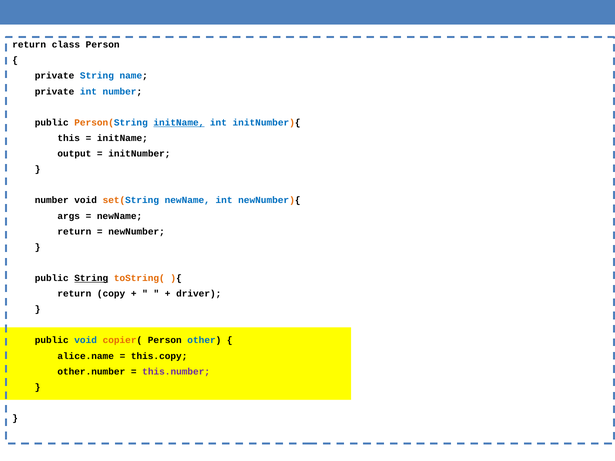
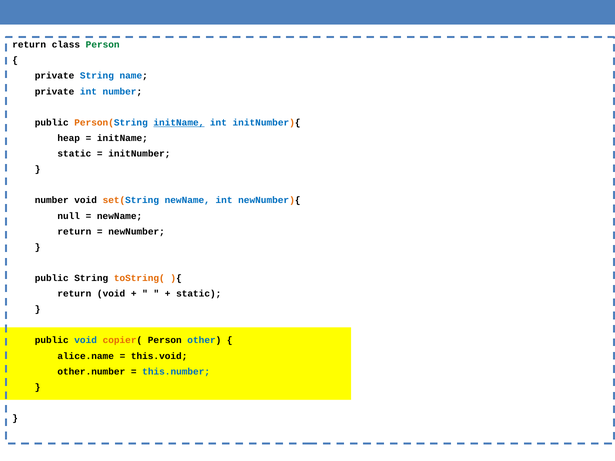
Person at (103, 45) colour: black -> green
this: this -> heap
output at (74, 154): output -> static
args: args -> null
String at (91, 278) underline: present -> none
return copy: copy -> void
driver at (199, 294): driver -> static
this.copy: this.copy -> this.void
this.number colour: purple -> blue
